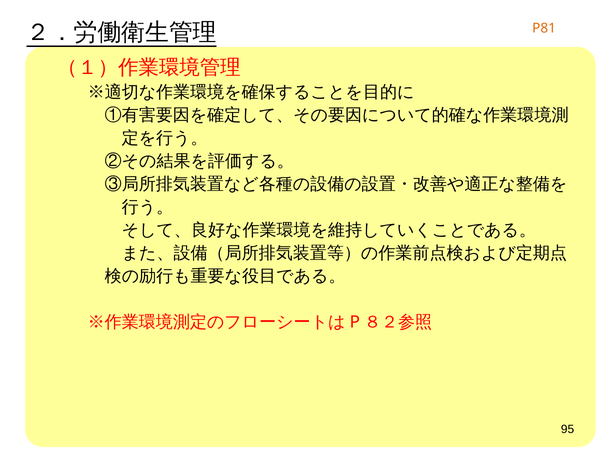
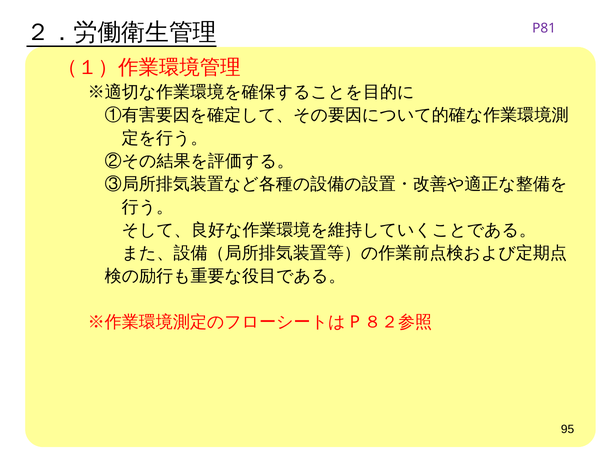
P81 colour: orange -> purple
